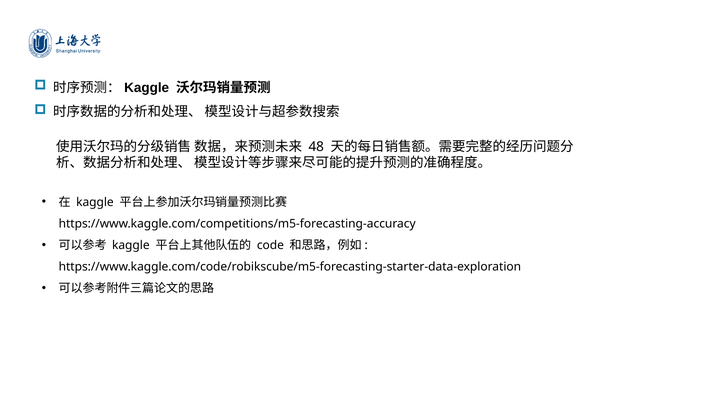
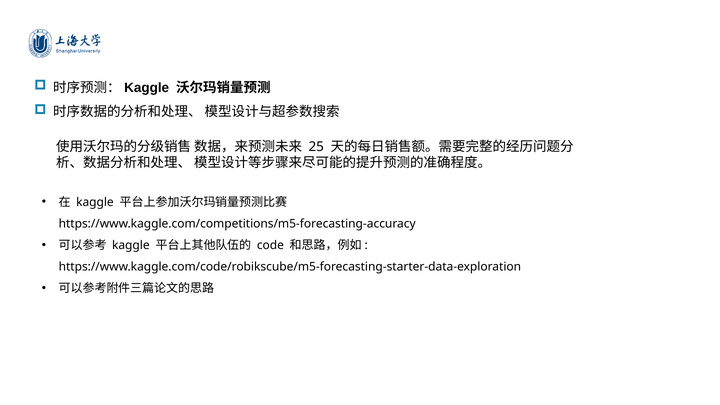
48: 48 -> 25
